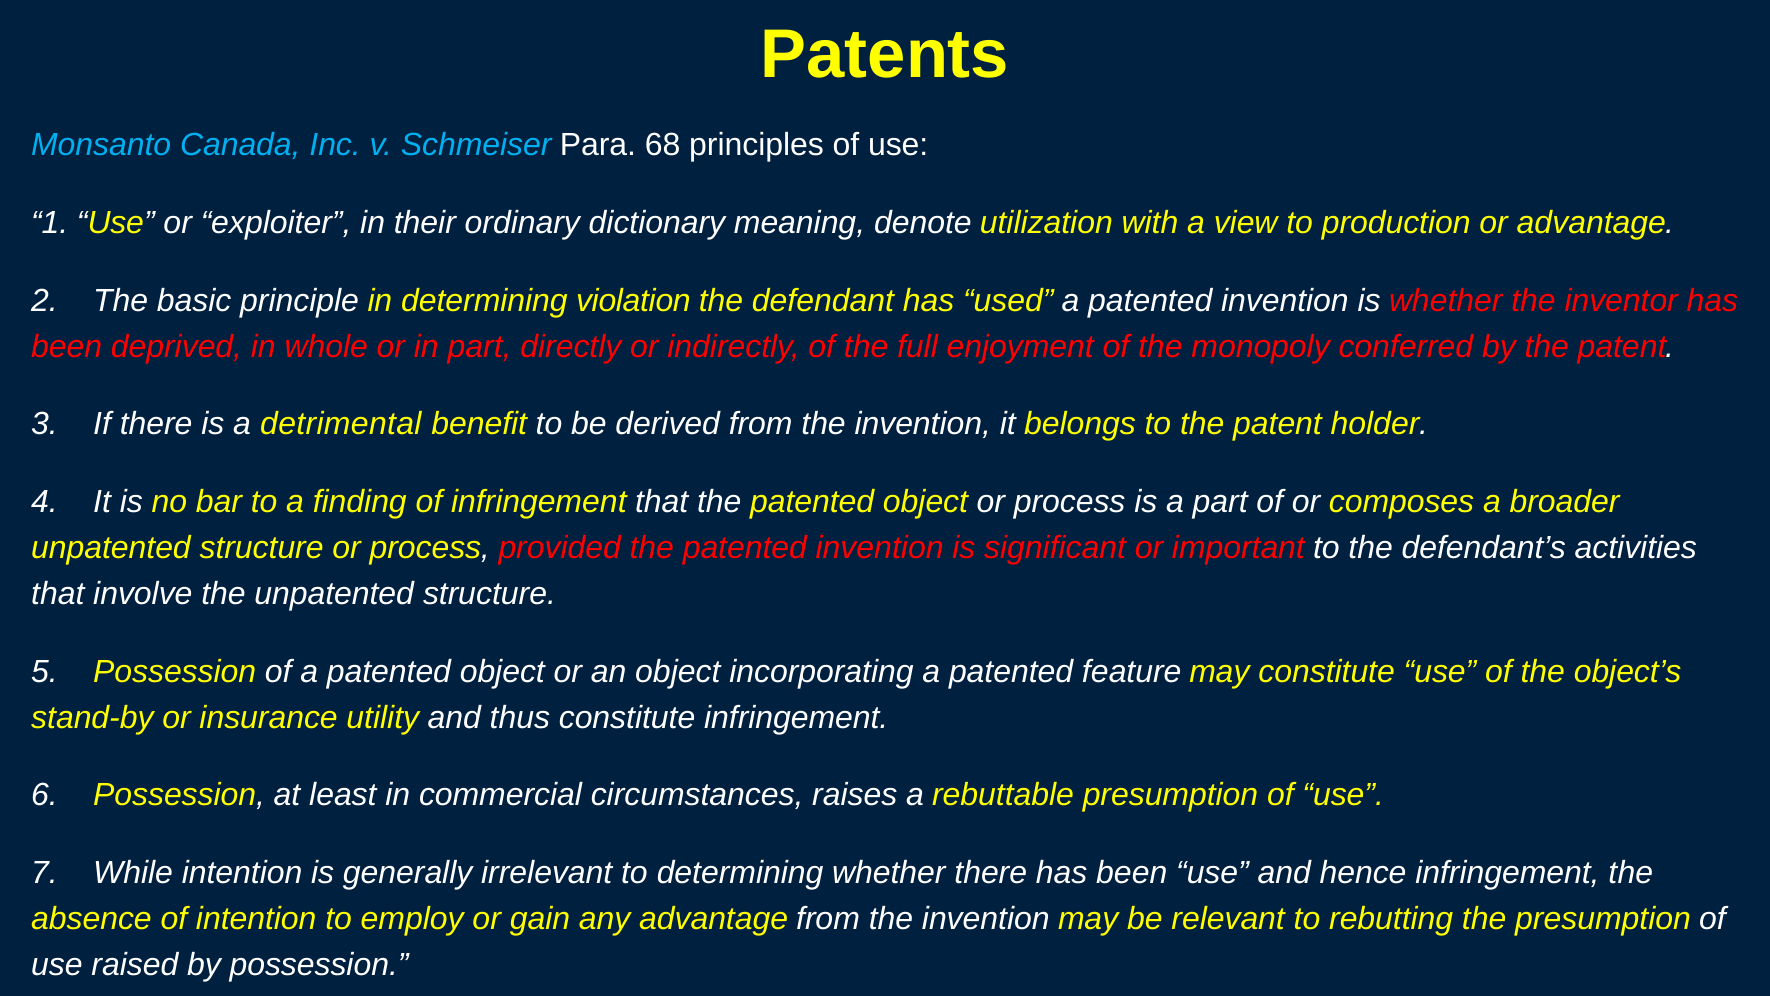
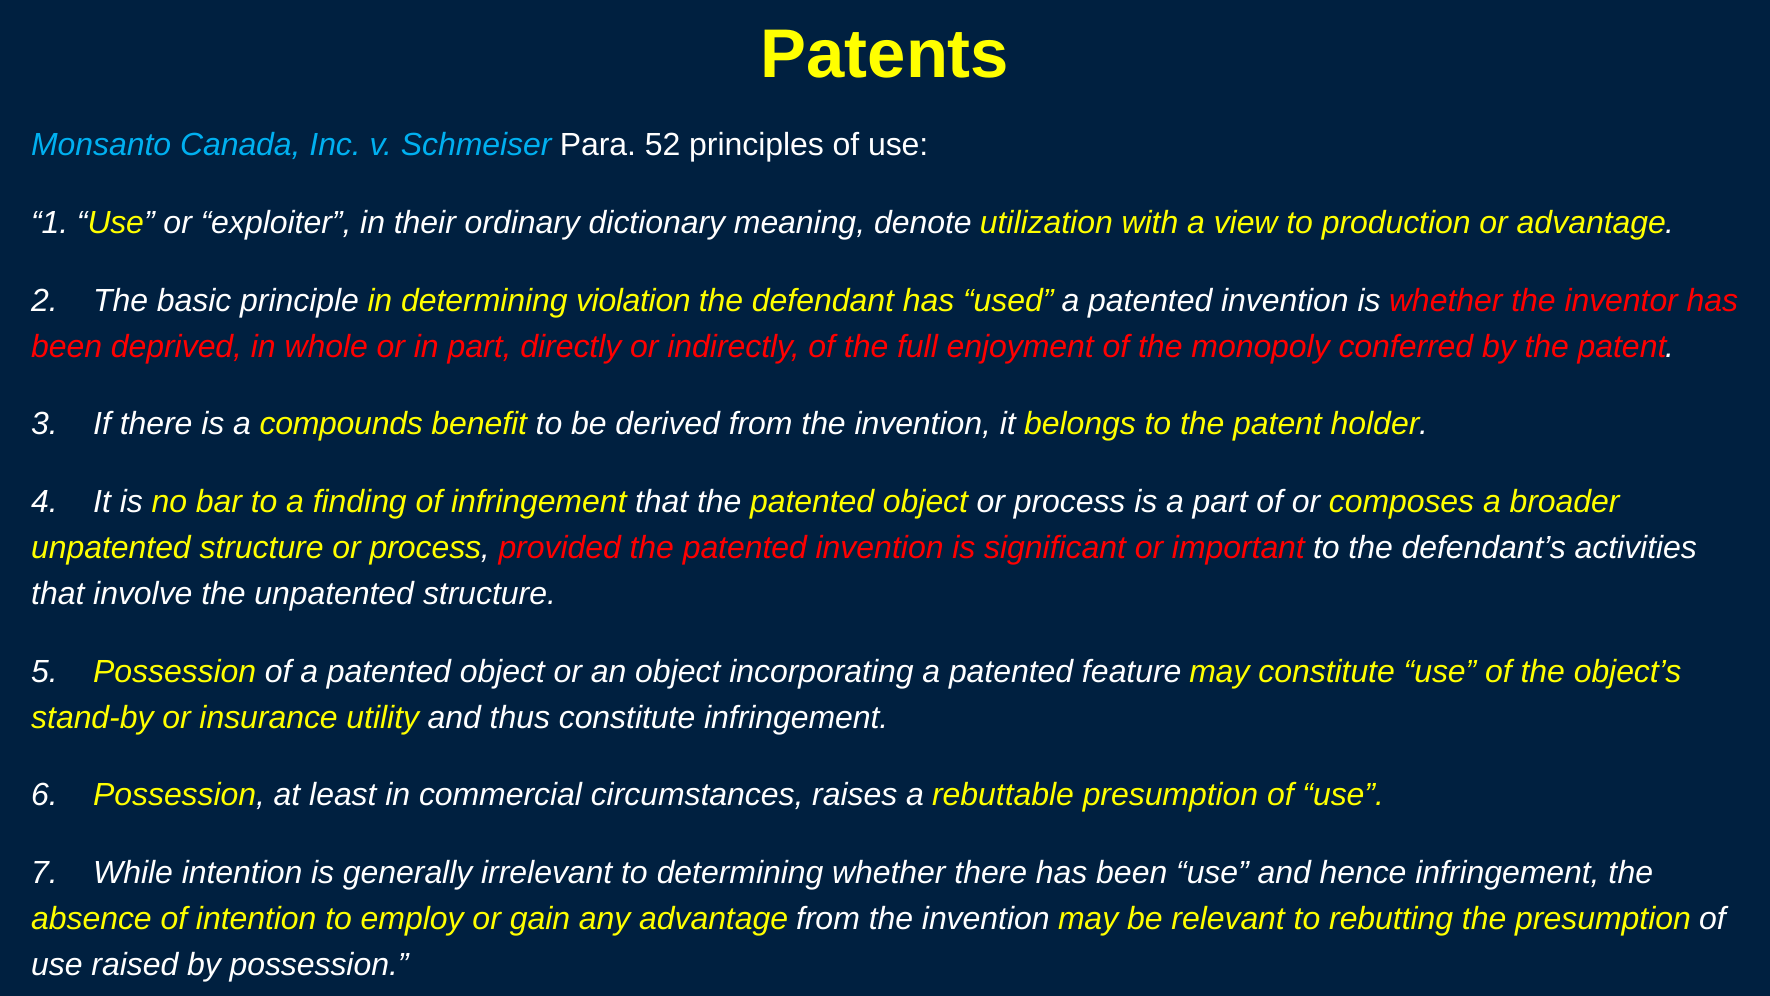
68: 68 -> 52
detrimental: detrimental -> compounds
